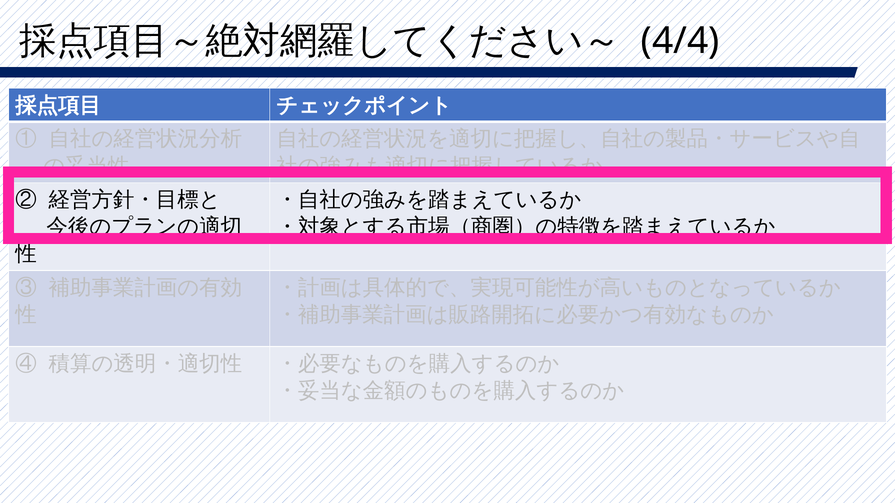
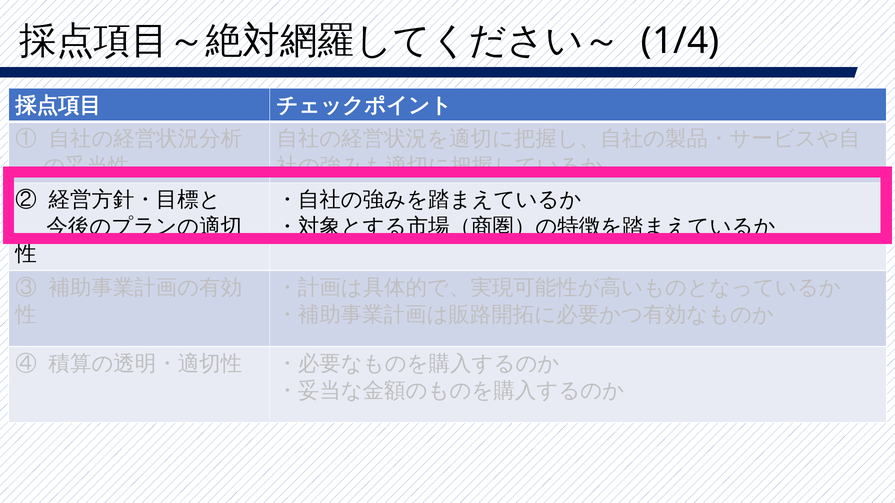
4/4: 4/4 -> 1/4
